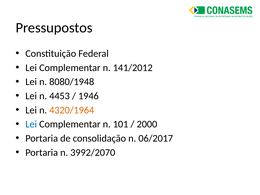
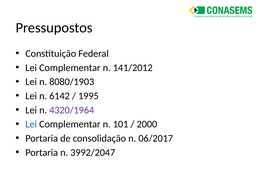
8080/1948: 8080/1948 -> 8080/1903
4453: 4453 -> 6142
1946: 1946 -> 1995
4320/1964 colour: orange -> purple
3992/2070: 3992/2070 -> 3992/2047
